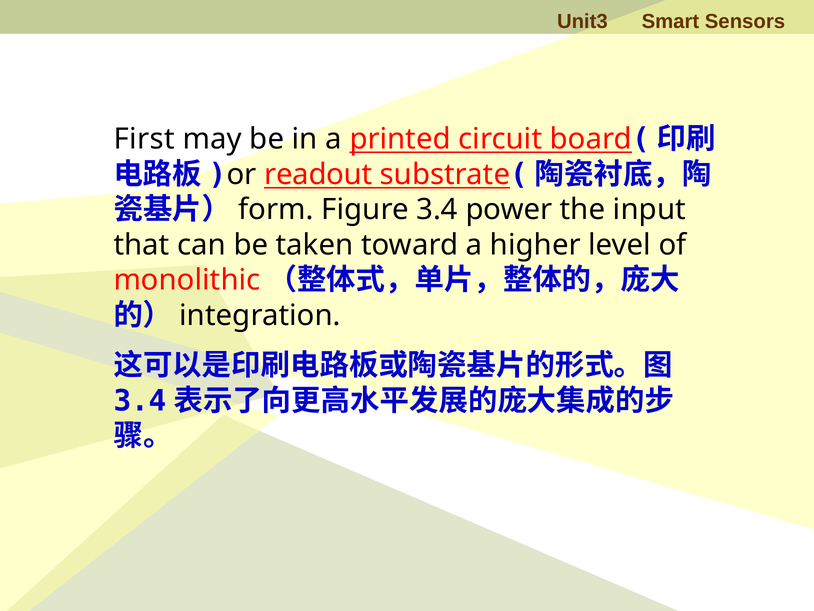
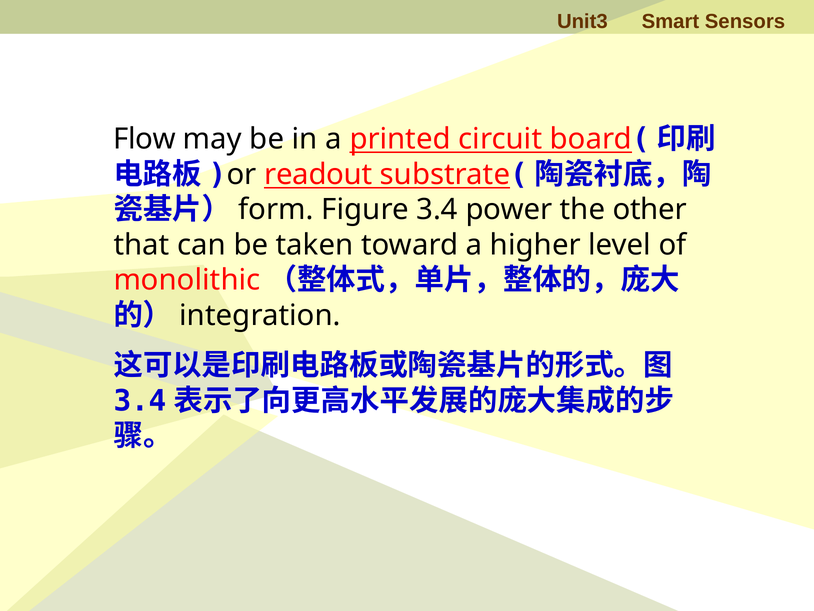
First: First -> Flow
input: input -> other
